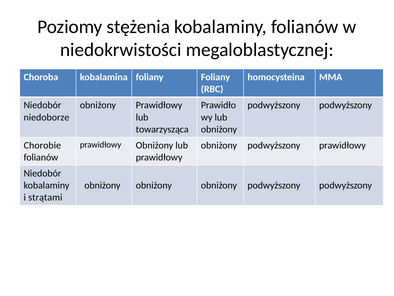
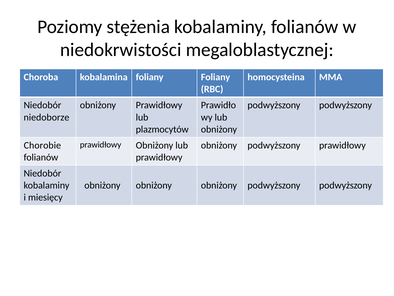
towarzysząca: towarzysząca -> plazmocytów
strątami: strątami -> miesięcy
